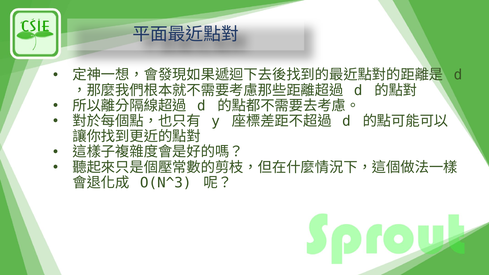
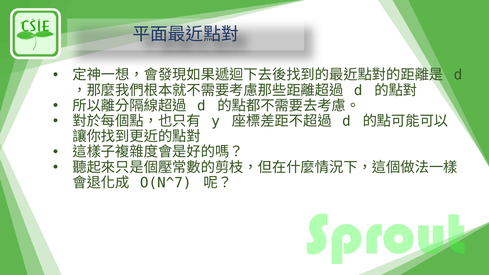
O(N^3: O(N^3 -> O(N^7
